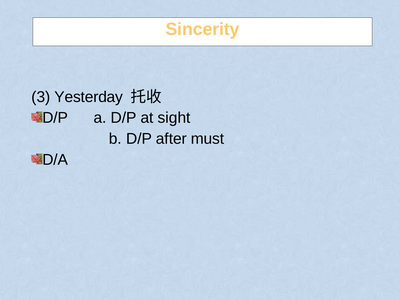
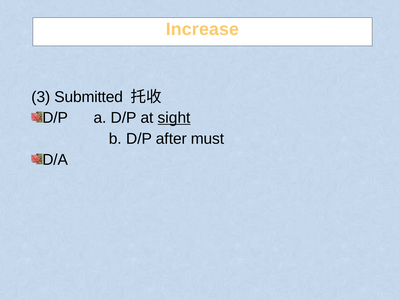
Sincerity: Sincerity -> Increase
Yesterday: Yesterday -> Submitted
sight underline: none -> present
